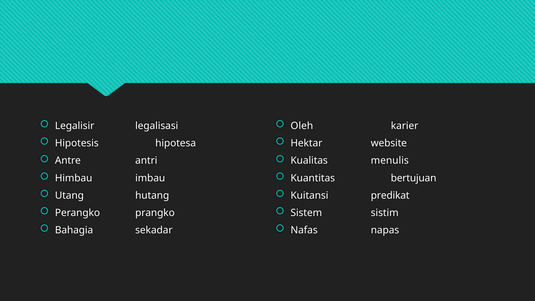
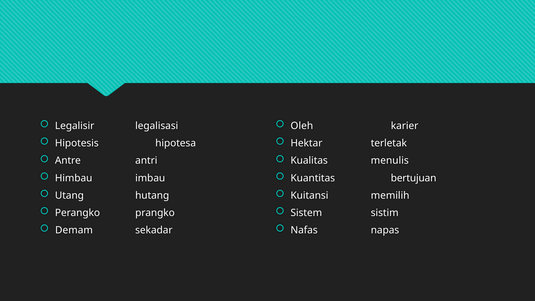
website: website -> terletak
predikat: predikat -> memilih
Bahagia: Bahagia -> Demam
